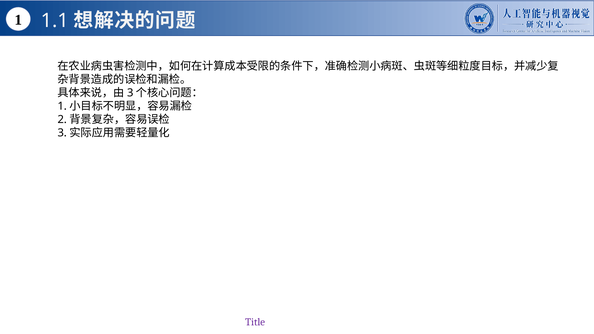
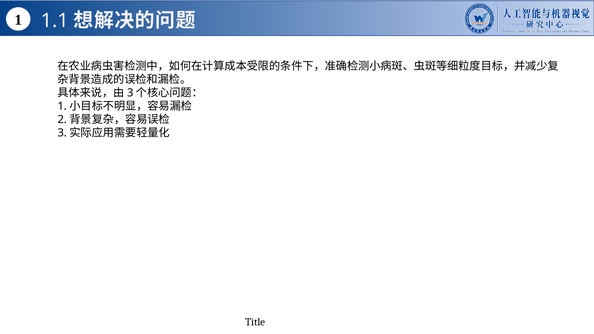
Title colour: purple -> black
